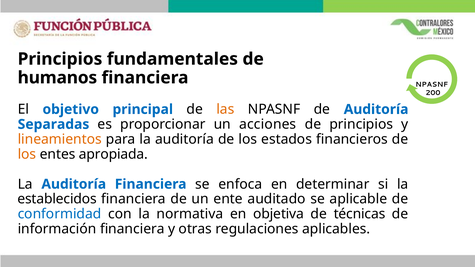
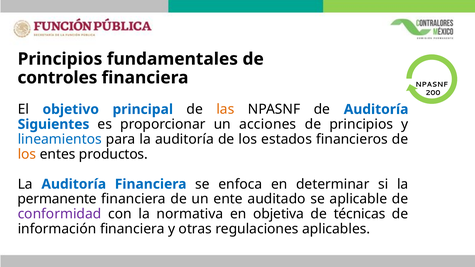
humanos: humanos -> controles
Separadas: Separadas -> Siguientes
lineamientos colour: orange -> blue
apropiada: apropiada -> productos
establecidos: establecidos -> permanente
conformidad colour: blue -> purple
